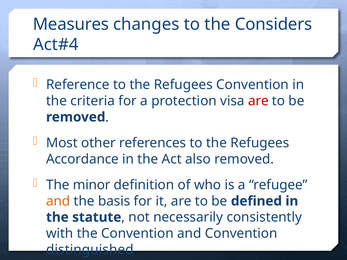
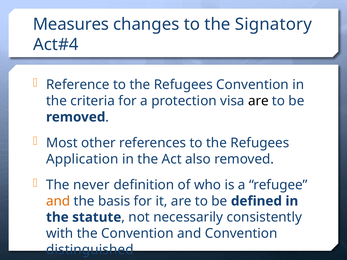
Considers: Considers -> Signatory
are at (258, 101) colour: red -> black
Accordance: Accordance -> Application
minor: minor -> never
